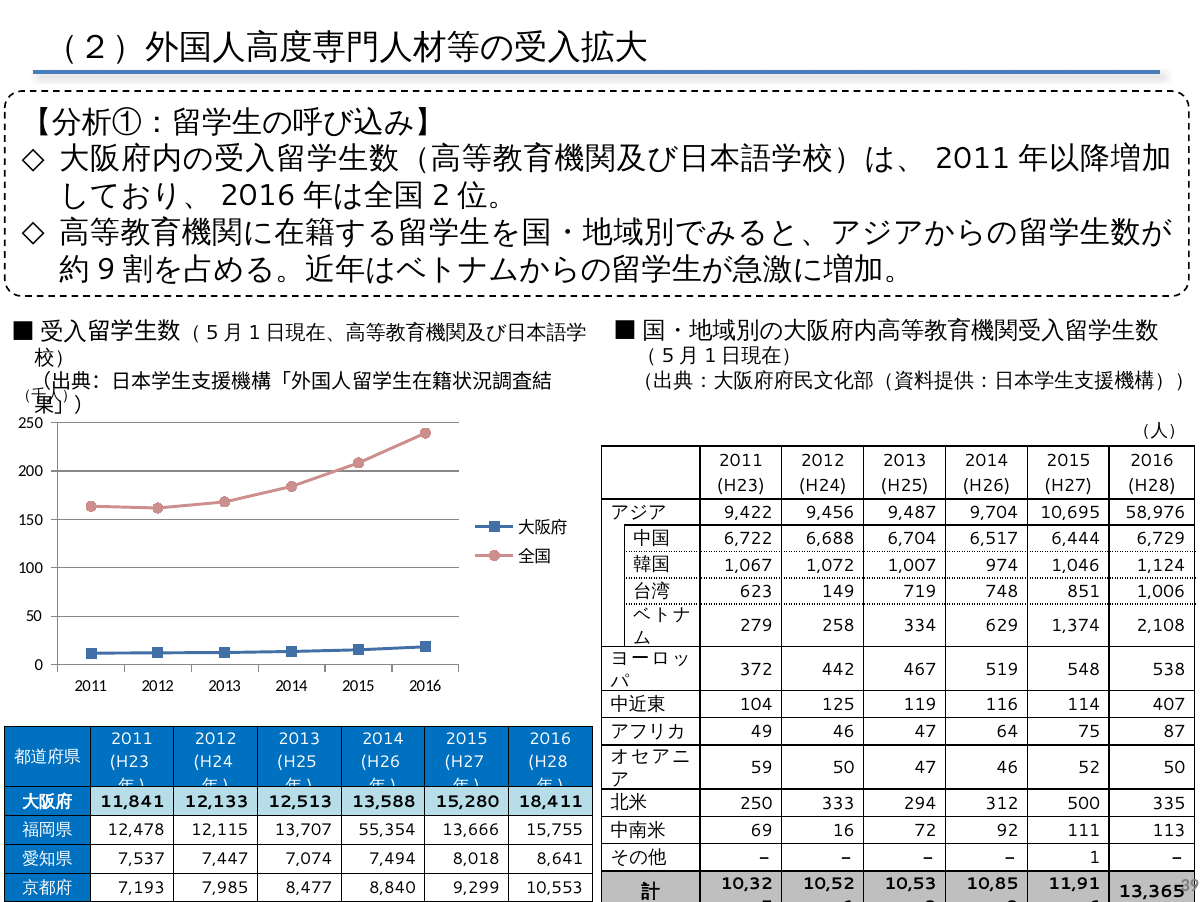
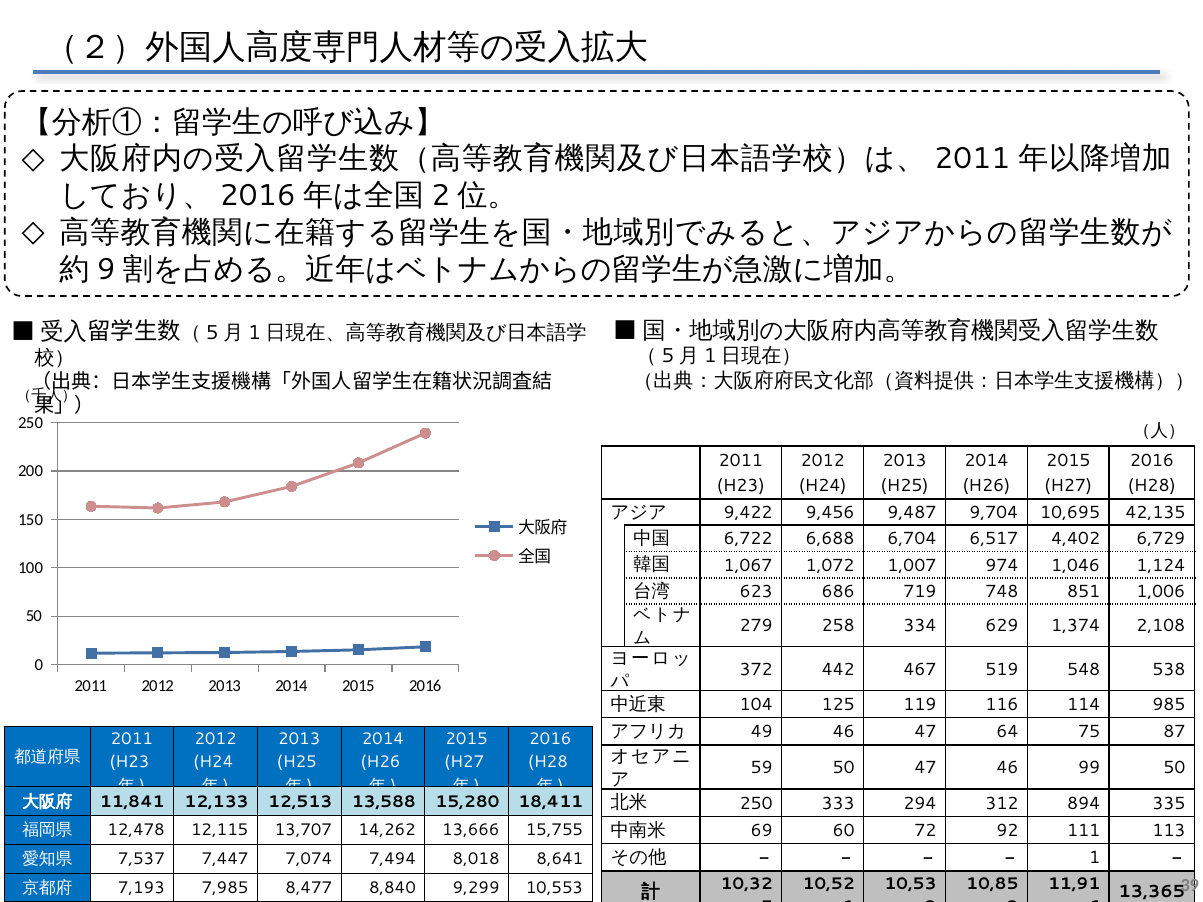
58,976: 58,976 -> 42,135
6,444: 6,444 -> 4,402
149: 149 -> 686
407: 407 -> 985
52: 52 -> 99
500: 500 -> 894
16: 16 -> 60
55,354: 55,354 -> 14,262
